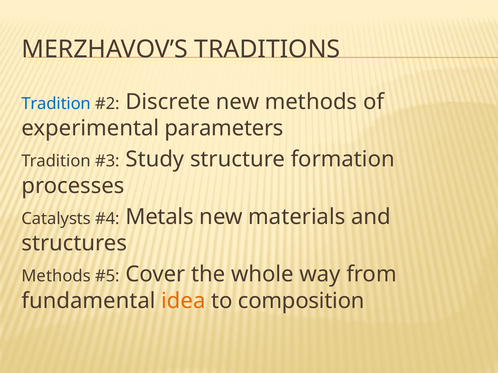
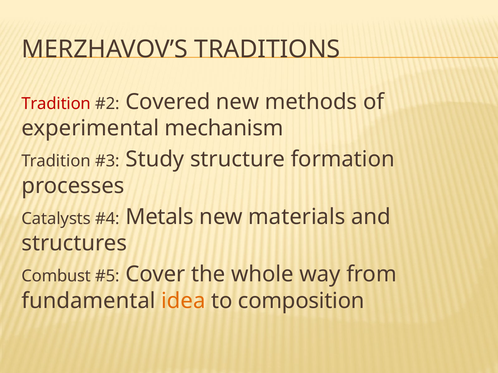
Tradition at (56, 104) colour: blue -> red
Discrete: Discrete -> Covered
parameters: parameters -> mechanism
Methods at (56, 276): Methods -> Combust
